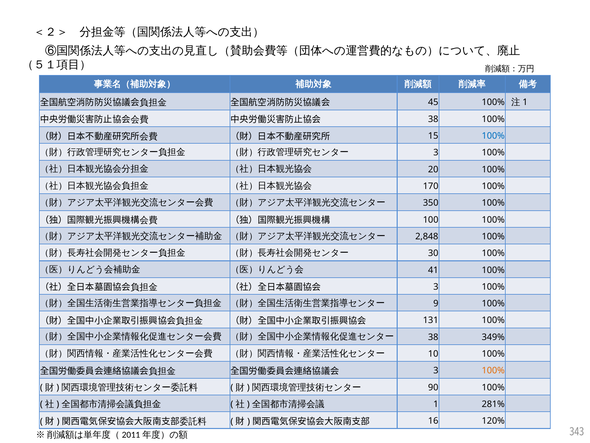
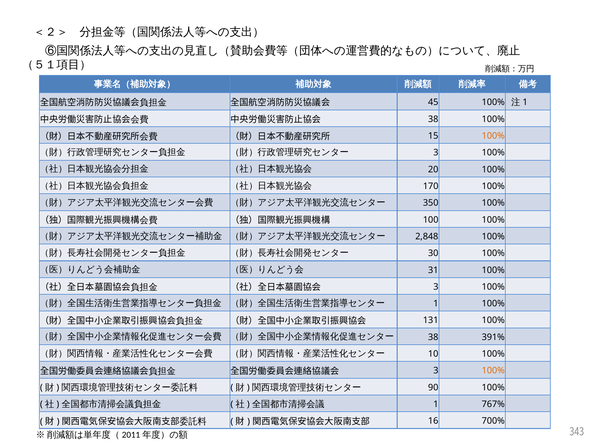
100% at (493, 136) colour: blue -> orange
41: 41 -> 31
9 at (436, 303): 9 -> 1
349%: 349% -> 391%
281%: 281% -> 767%
120%: 120% -> 700%
